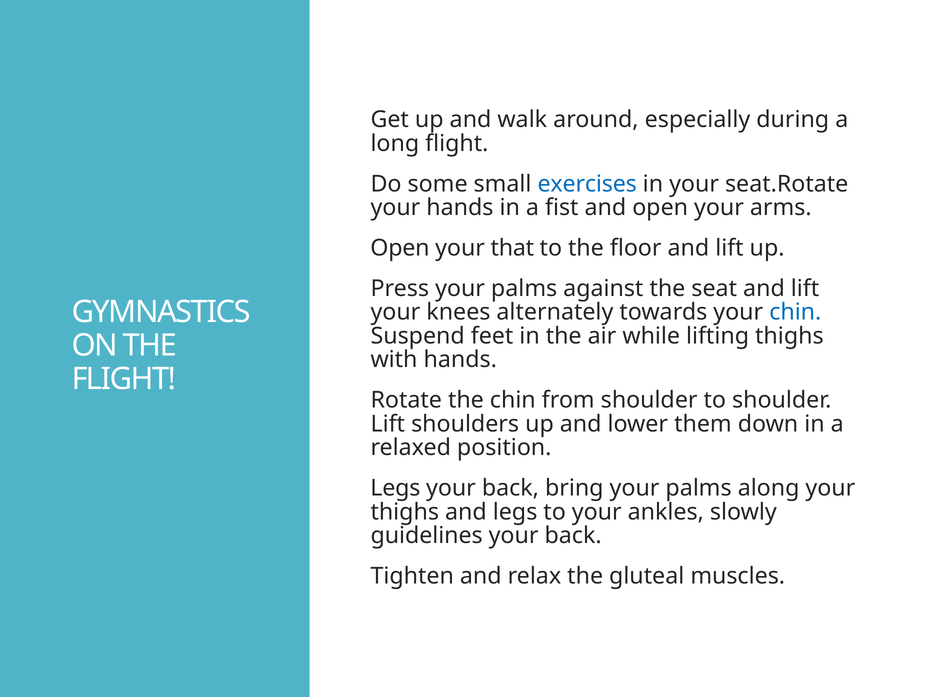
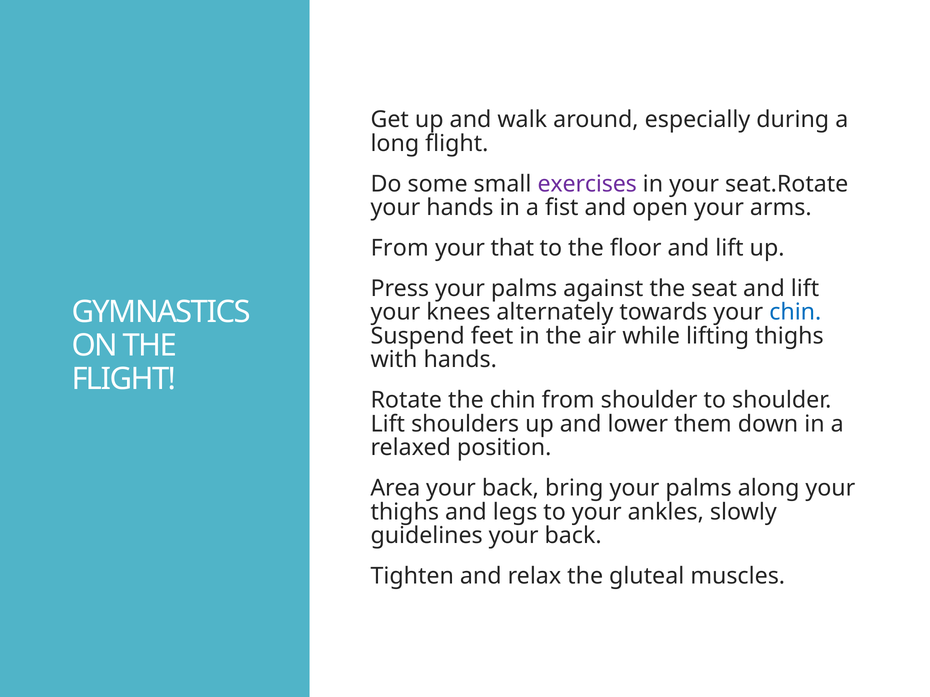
exercises colour: blue -> purple
Open at (400, 248): Open -> From
Legs at (395, 489): Legs -> Area
